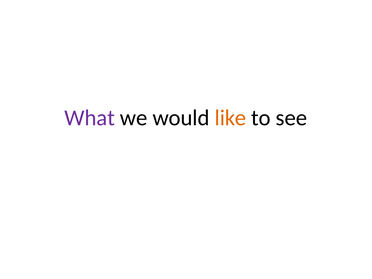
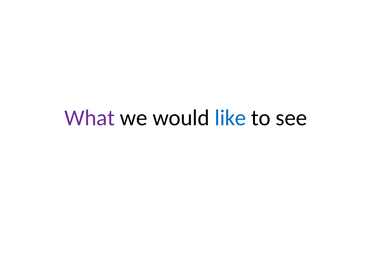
like colour: orange -> blue
